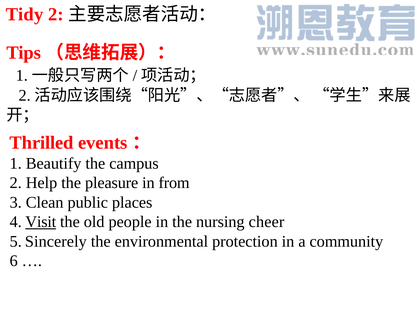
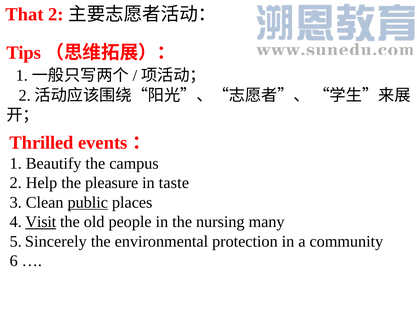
Tidy: Tidy -> That
from: from -> taste
public underline: none -> present
cheer: cheer -> many
